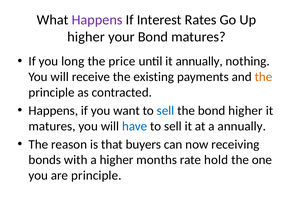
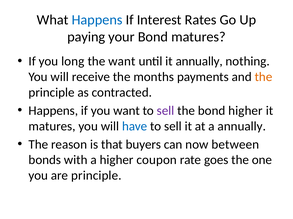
Happens at (97, 20) colour: purple -> blue
higher at (86, 37): higher -> paying
the price: price -> want
existing: existing -> months
sell at (166, 111) colour: blue -> purple
receiving: receiving -> between
months: months -> coupon
hold: hold -> goes
